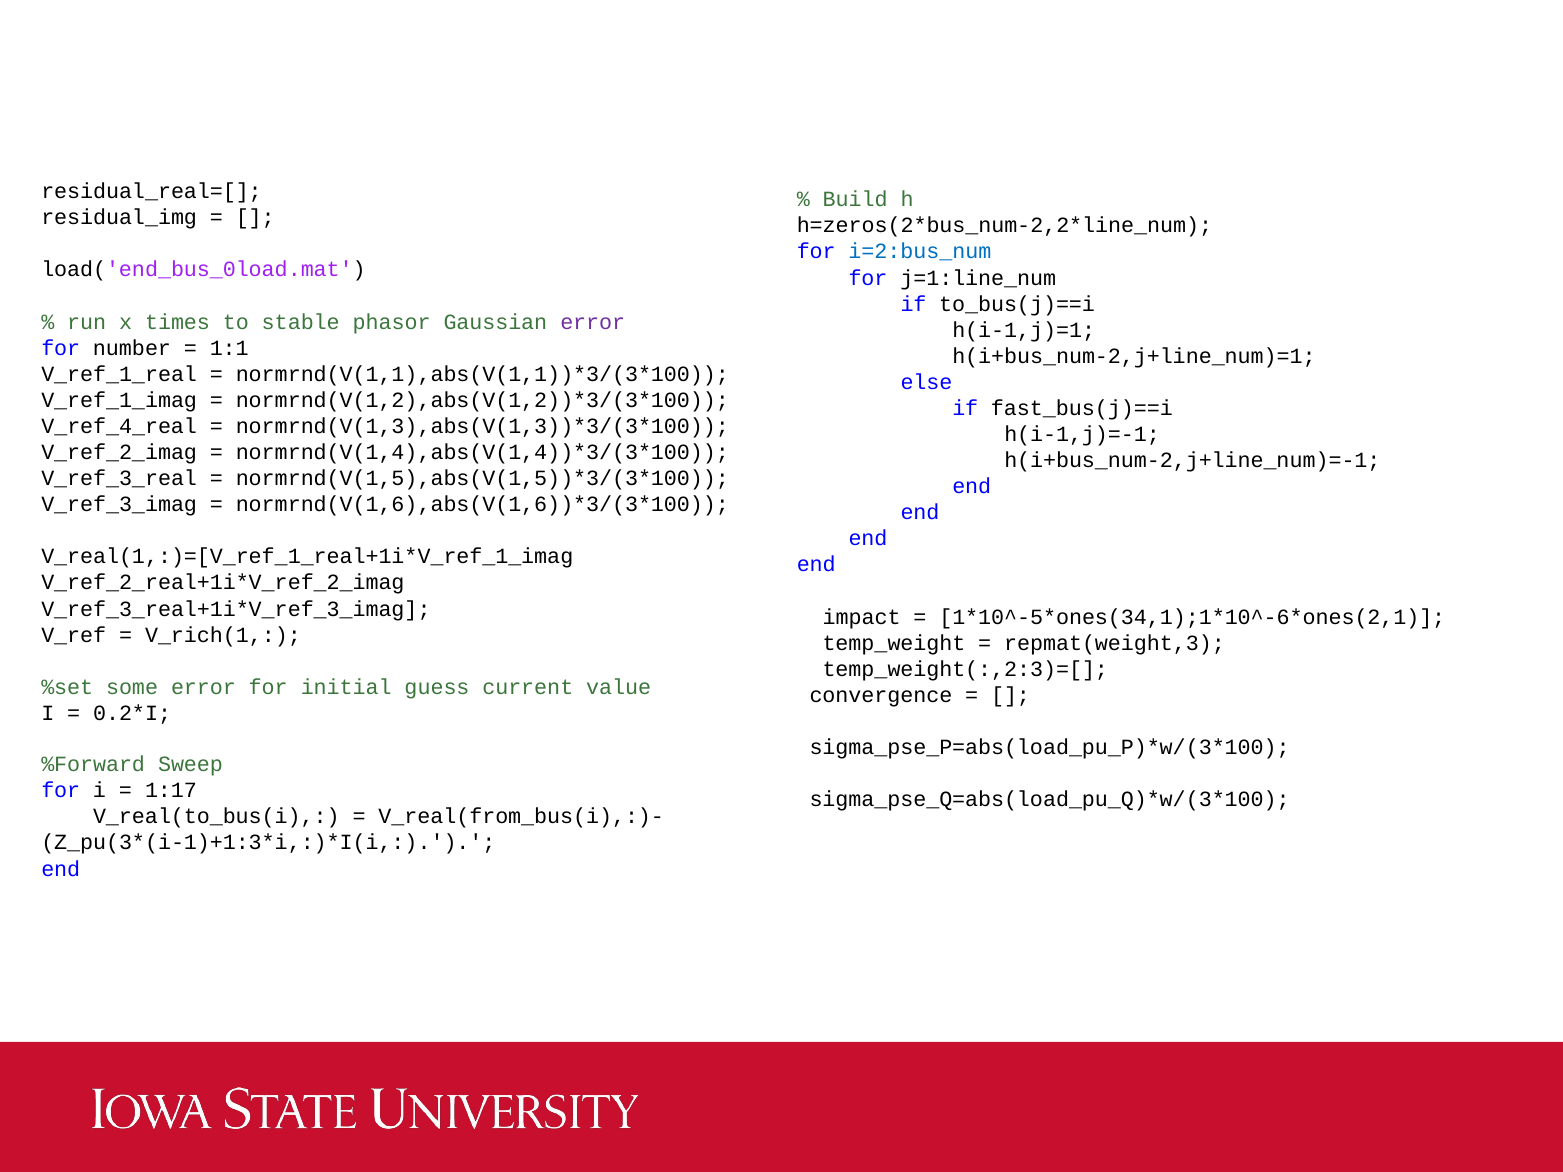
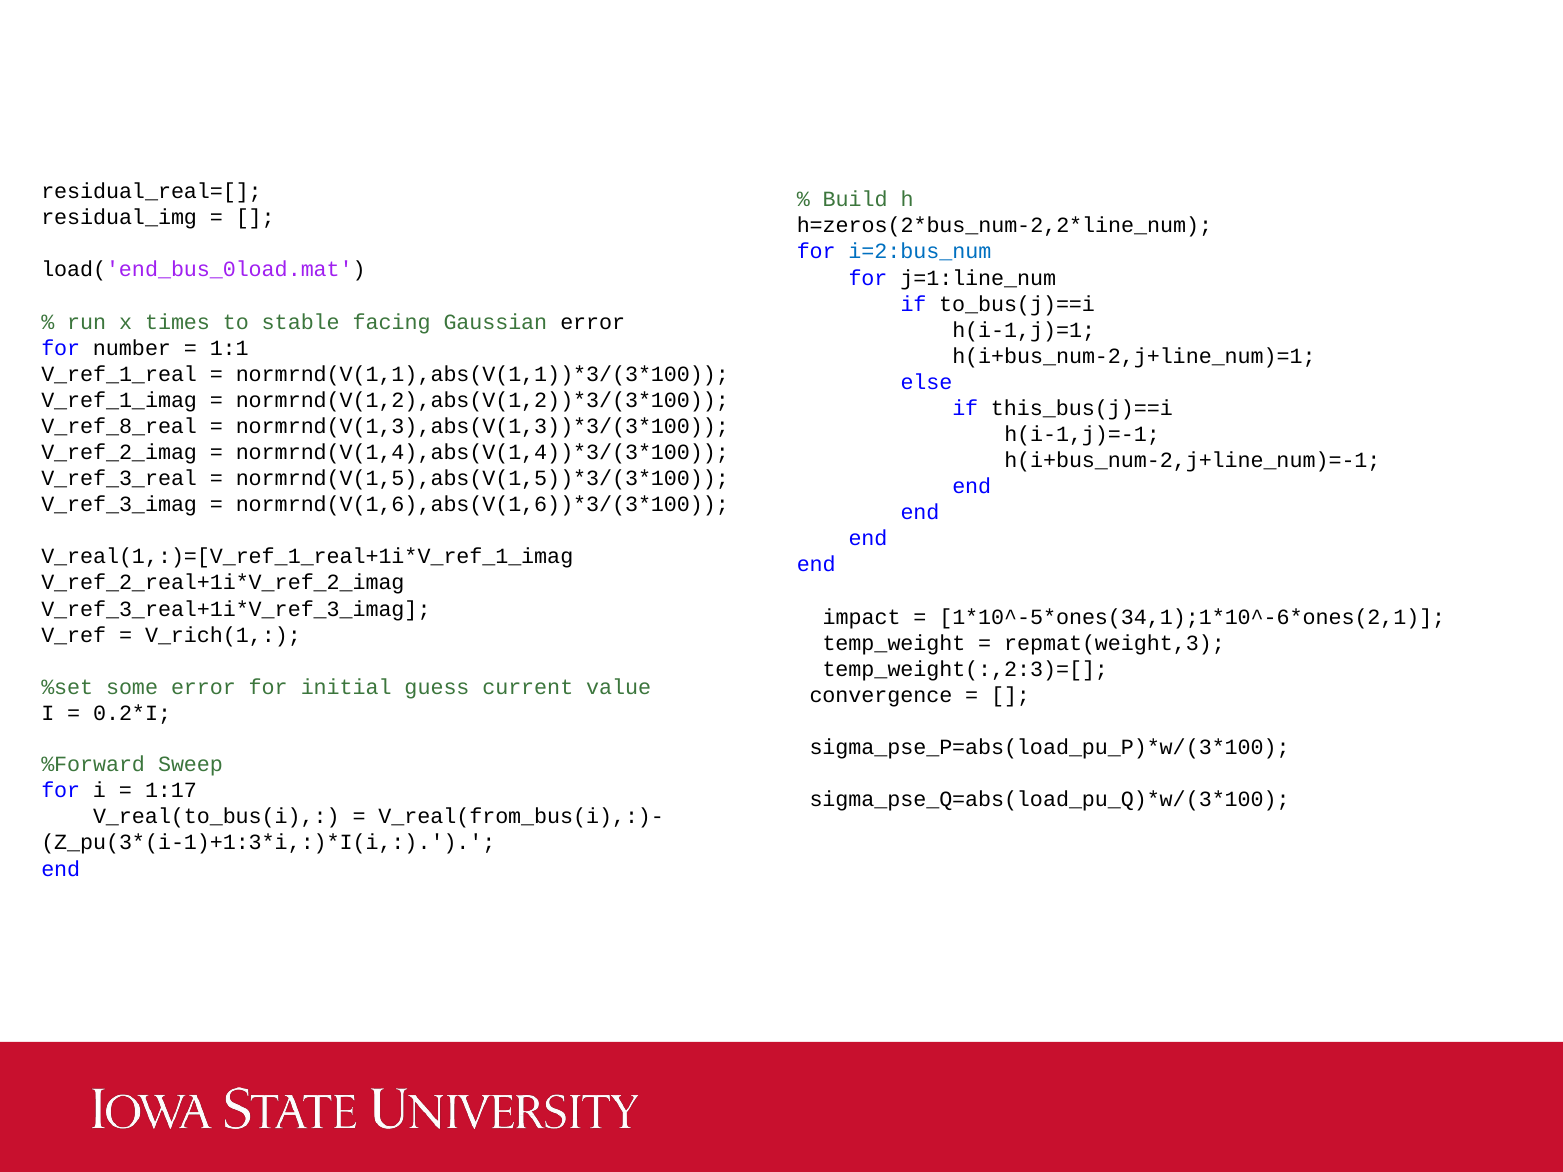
phasor: phasor -> facing
error at (593, 322) colour: purple -> black
fast_bus(j)==i: fast_bus(j)==i -> this_bus(j)==i
V_ref_4_real: V_ref_4_real -> V_ref_8_real
